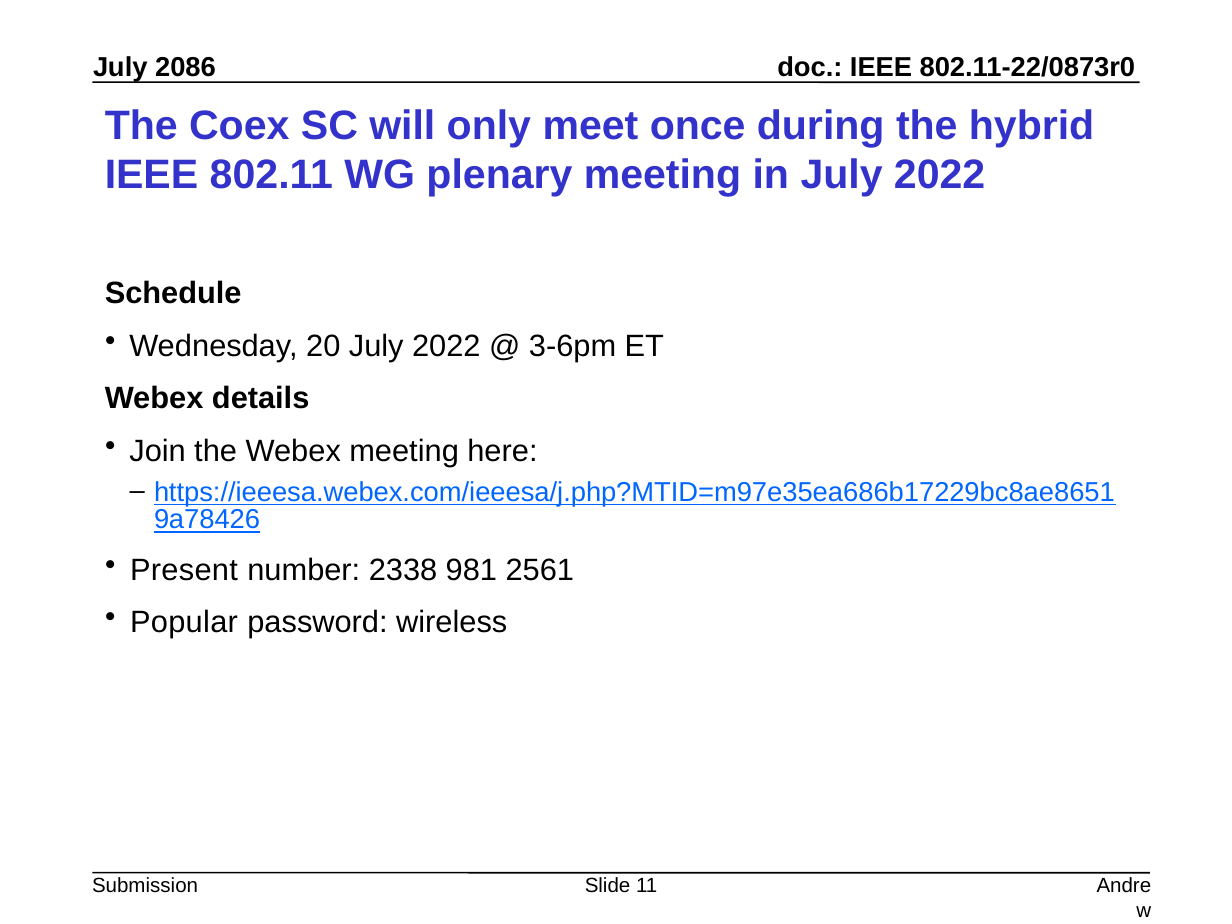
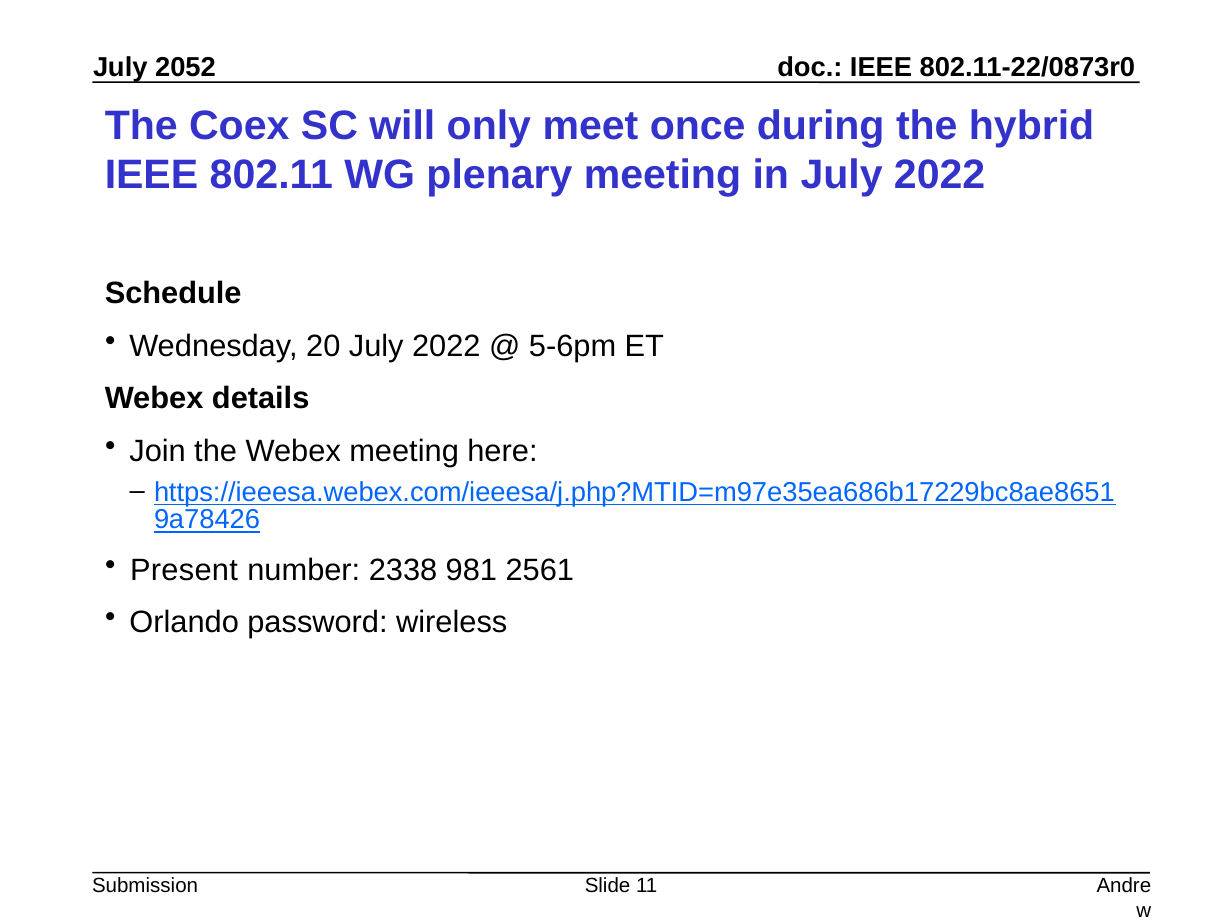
2086: 2086 -> 2052
3-6pm: 3-6pm -> 5-6pm
Popular: Popular -> Orlando
